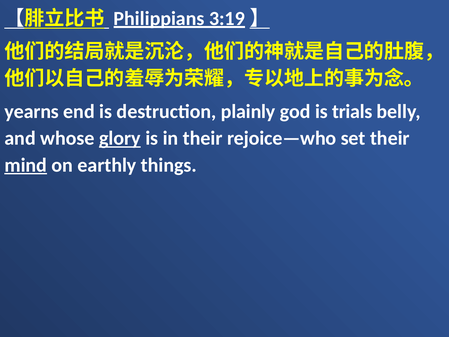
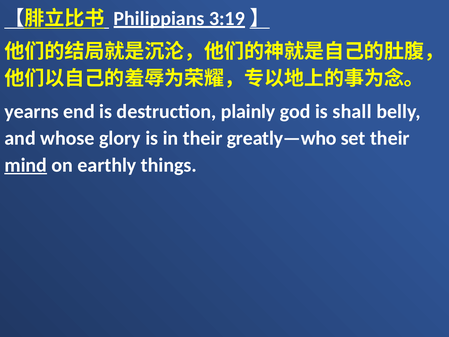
trials: trials -> shall
glory underline: present -> none
rejoice—who: rejoice—who -> greatly—who
